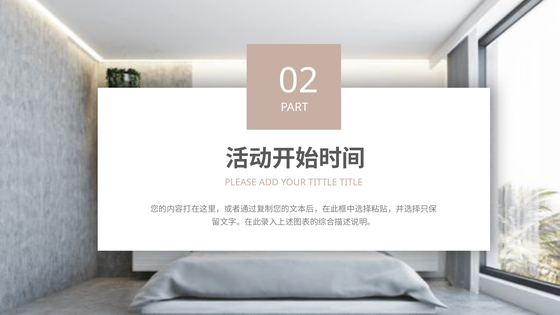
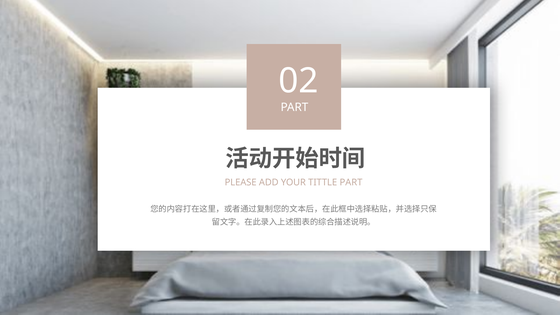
TITTLE TITLE: TITLE -> PART
